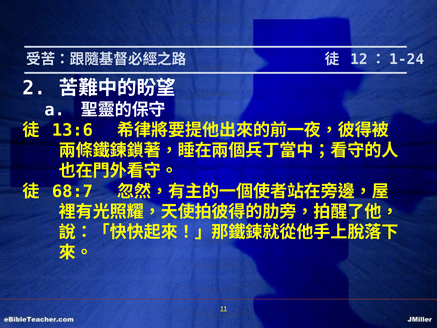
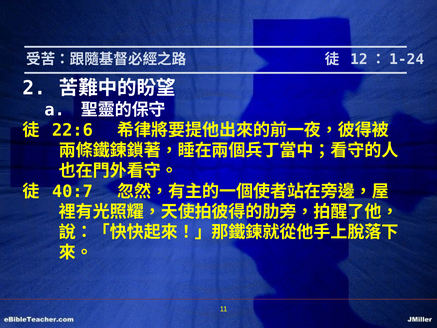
13:6: 13:6 -> 22:6
68:7: 68:7 -> 40:7
